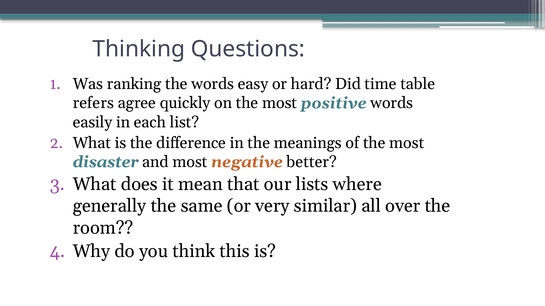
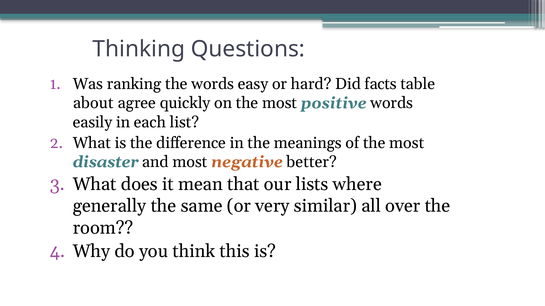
time: time -> facts
refers: refers -> about
